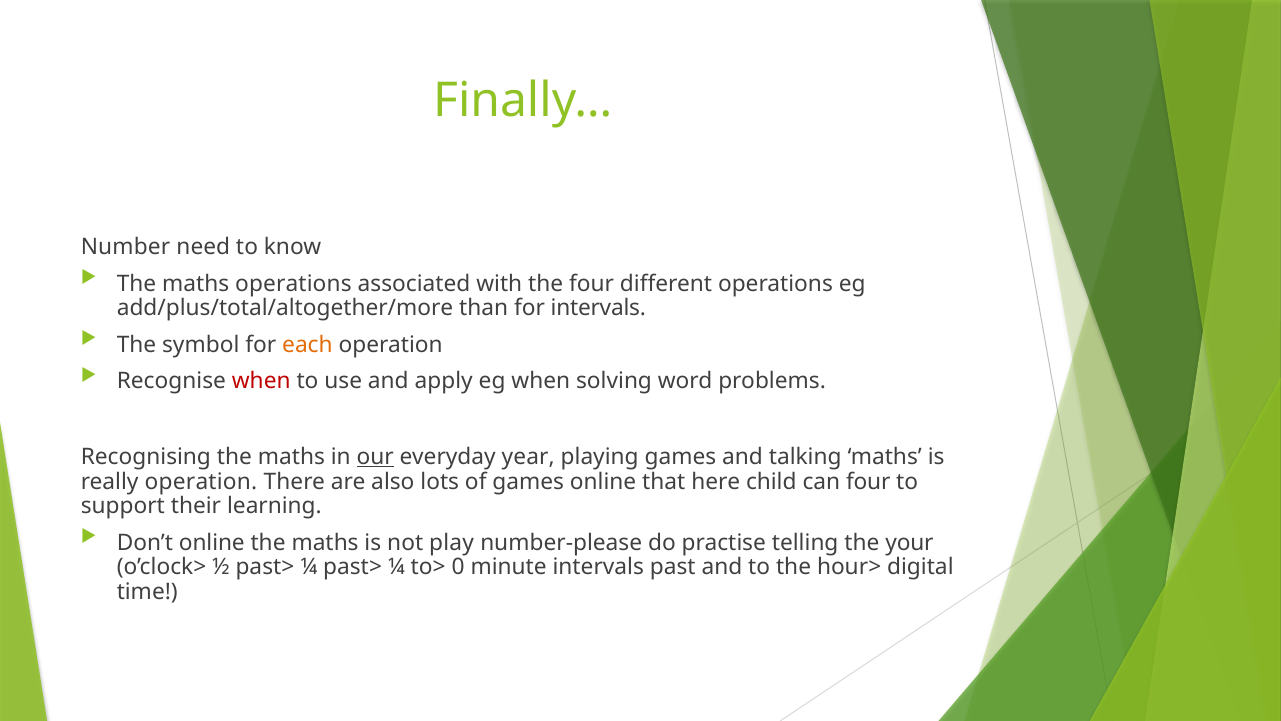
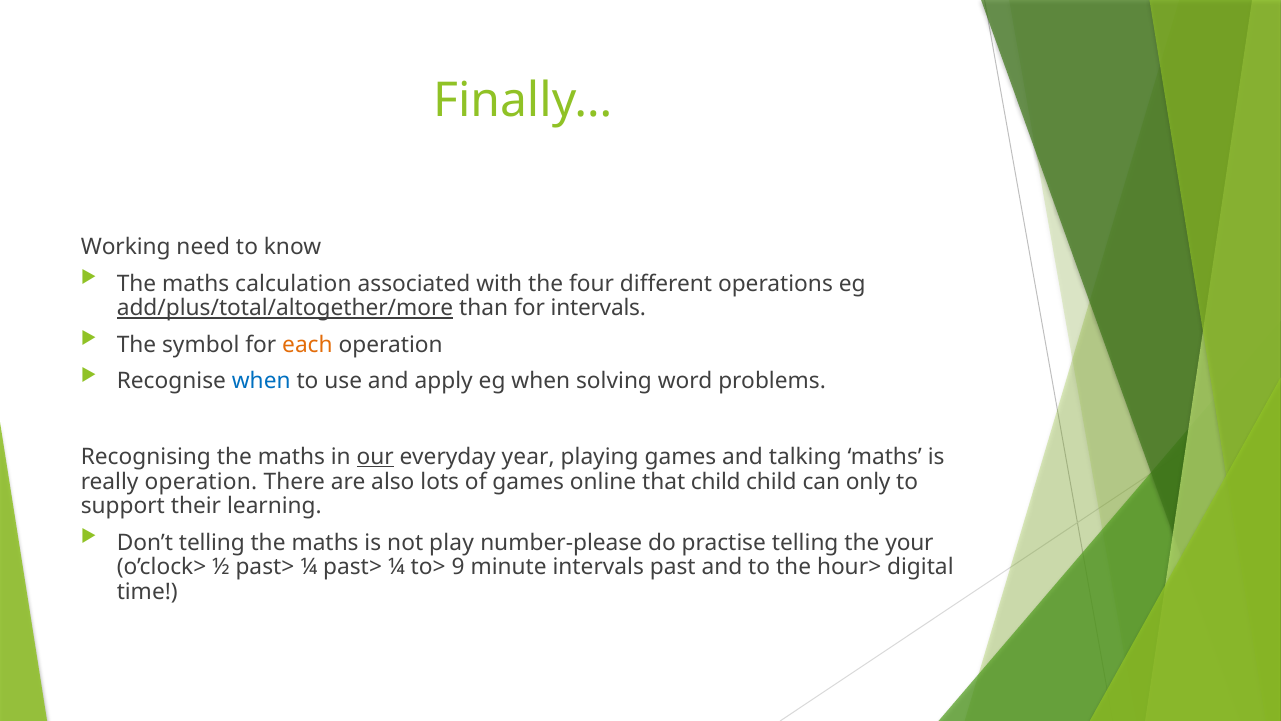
Number: Number -> Working
maths operations: operations -> calculation
add/plus/total/altogether/more underline: none -> present
when at (261, 381) colour: red -> blue
that here: here -> child
can four: four -> only
Don’t online: online -> telling
0: 0 -> 9
